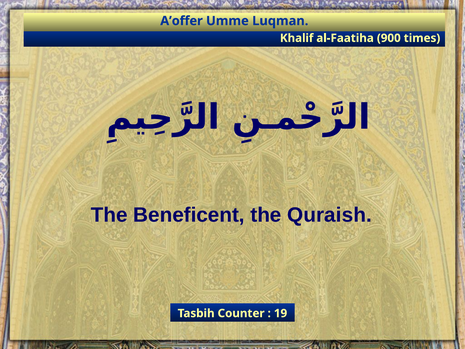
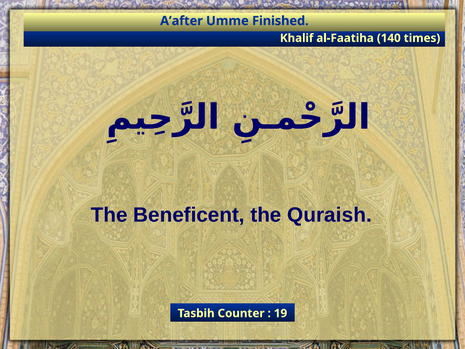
A’offer: A’offer -> A’after
Luqman: Luqman -> Finished
900: 900 -> 140
